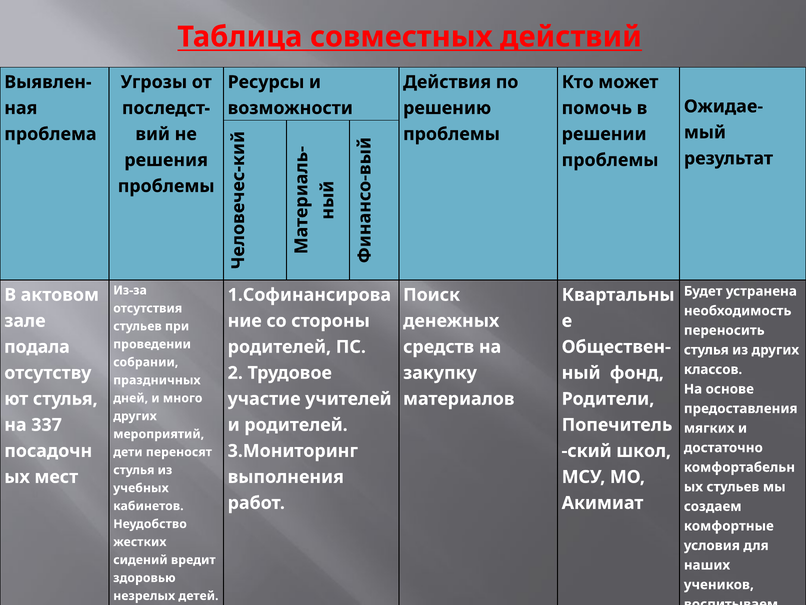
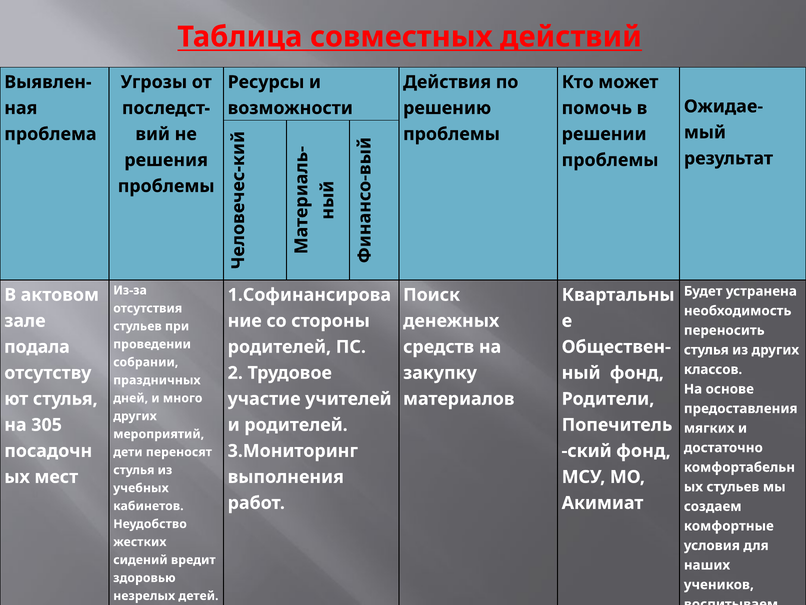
337: 337 -> 305
школ at (644, 451): школ -> фонд
